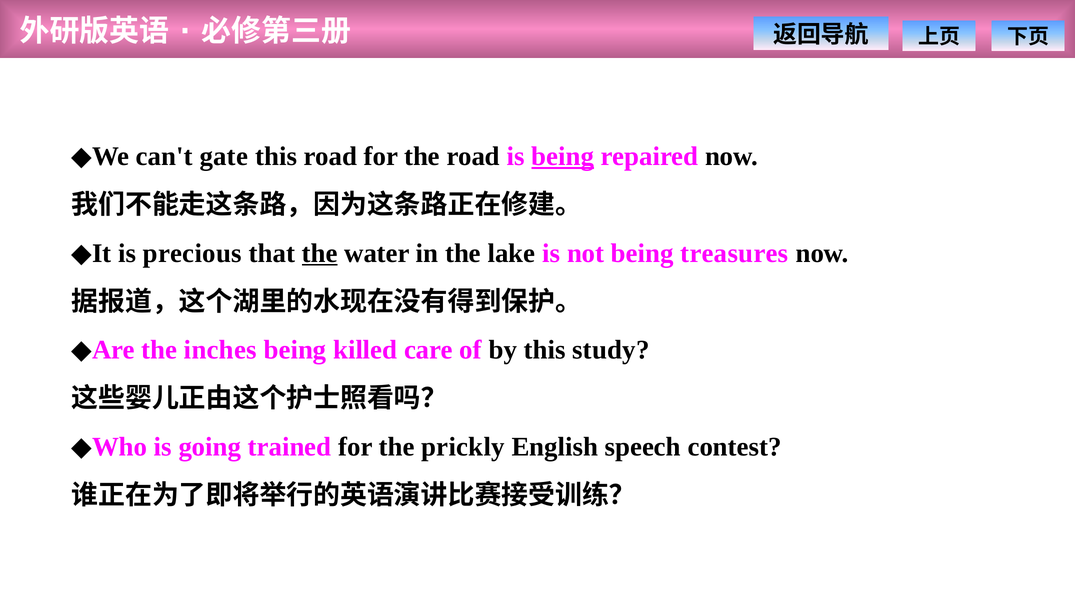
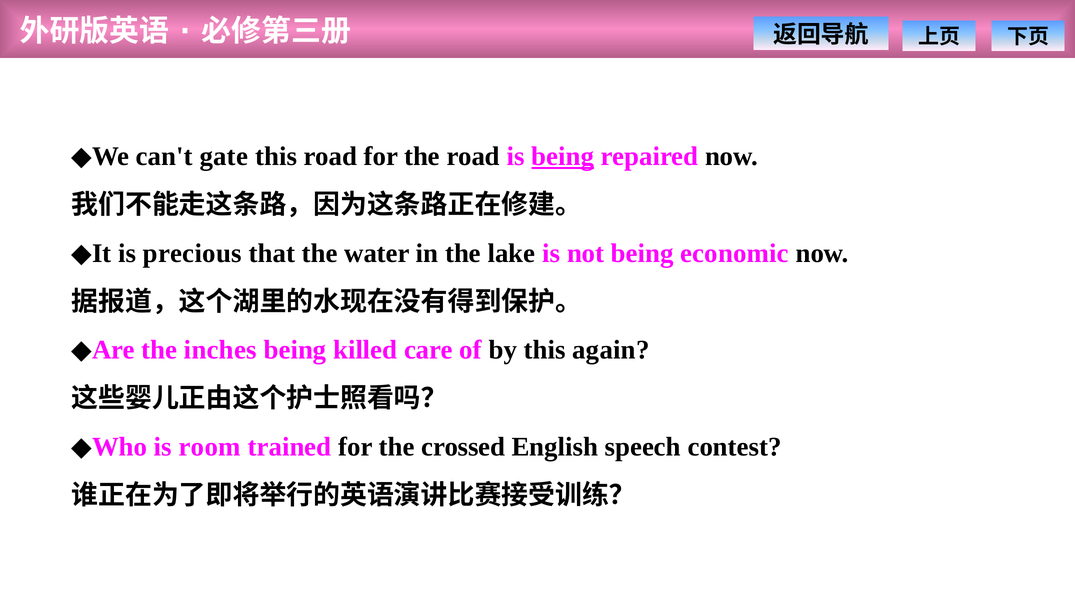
the at (320, 253) underline: present -> none
treasures: treasures -> economic
study: study -> again
going: going -> room
prickly: prickly -> crossed
